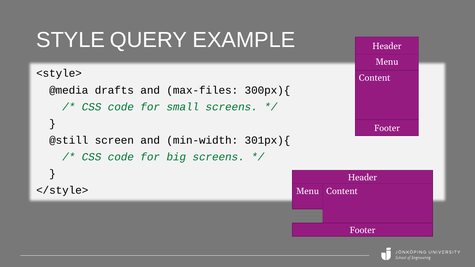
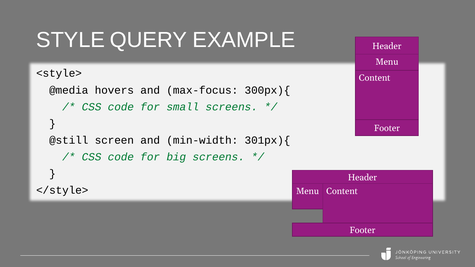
drafts: drafts -> hovers
max-files: max-files -> max-focus
